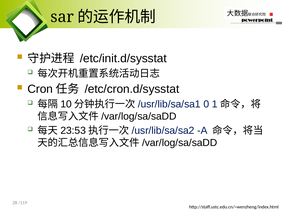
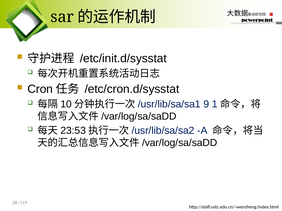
0: 0 -> 9
